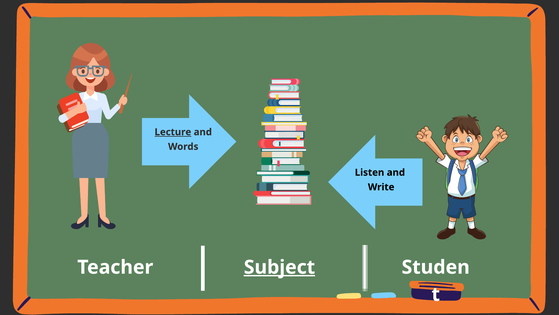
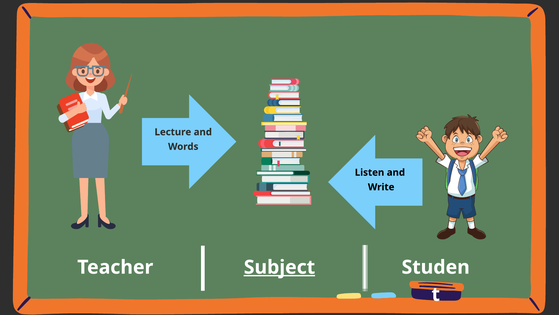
Lecture underline: present -> none
